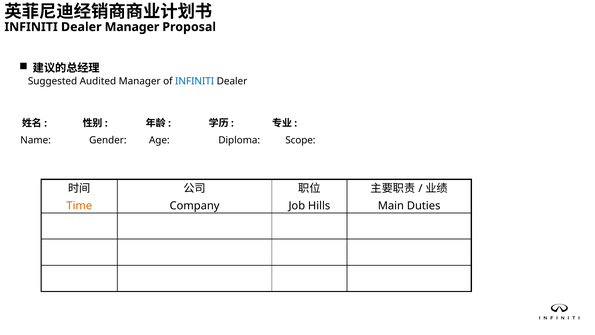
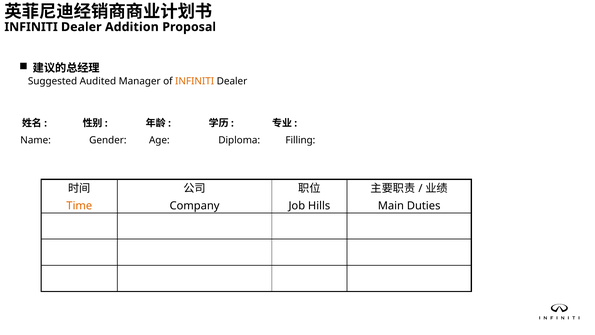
Dealer Manager: Manager -> Addition
INFINITI at (195, 81) colour: blue -> orange
Scope: Scope -> Filling
